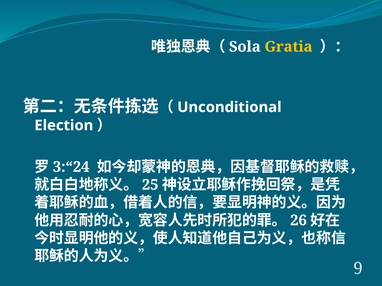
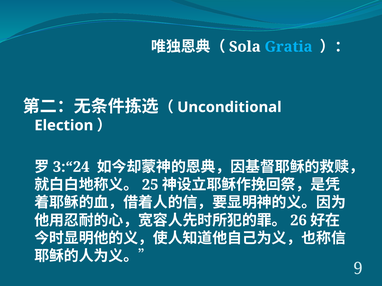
Gratia colour: yellow -> light blue
